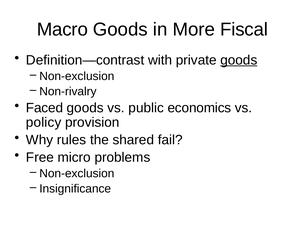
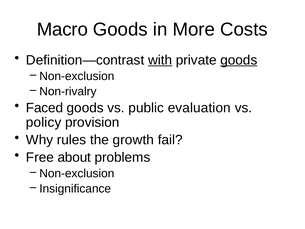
Fiscal: Fiscal -> Costs
with underline: none -> present
economics: economics -> evaluation
shared: shared -> growth
micro: micro -> about
